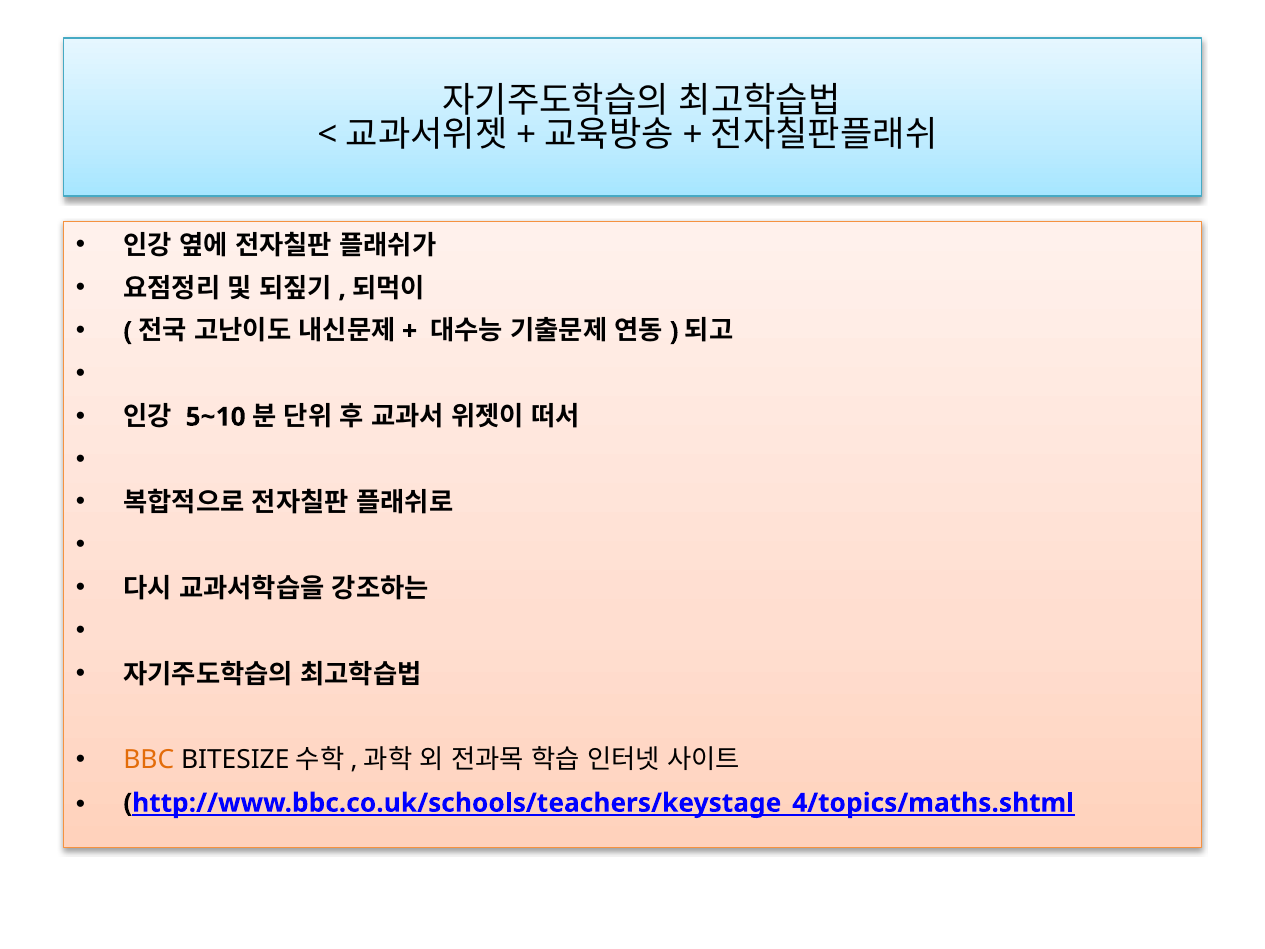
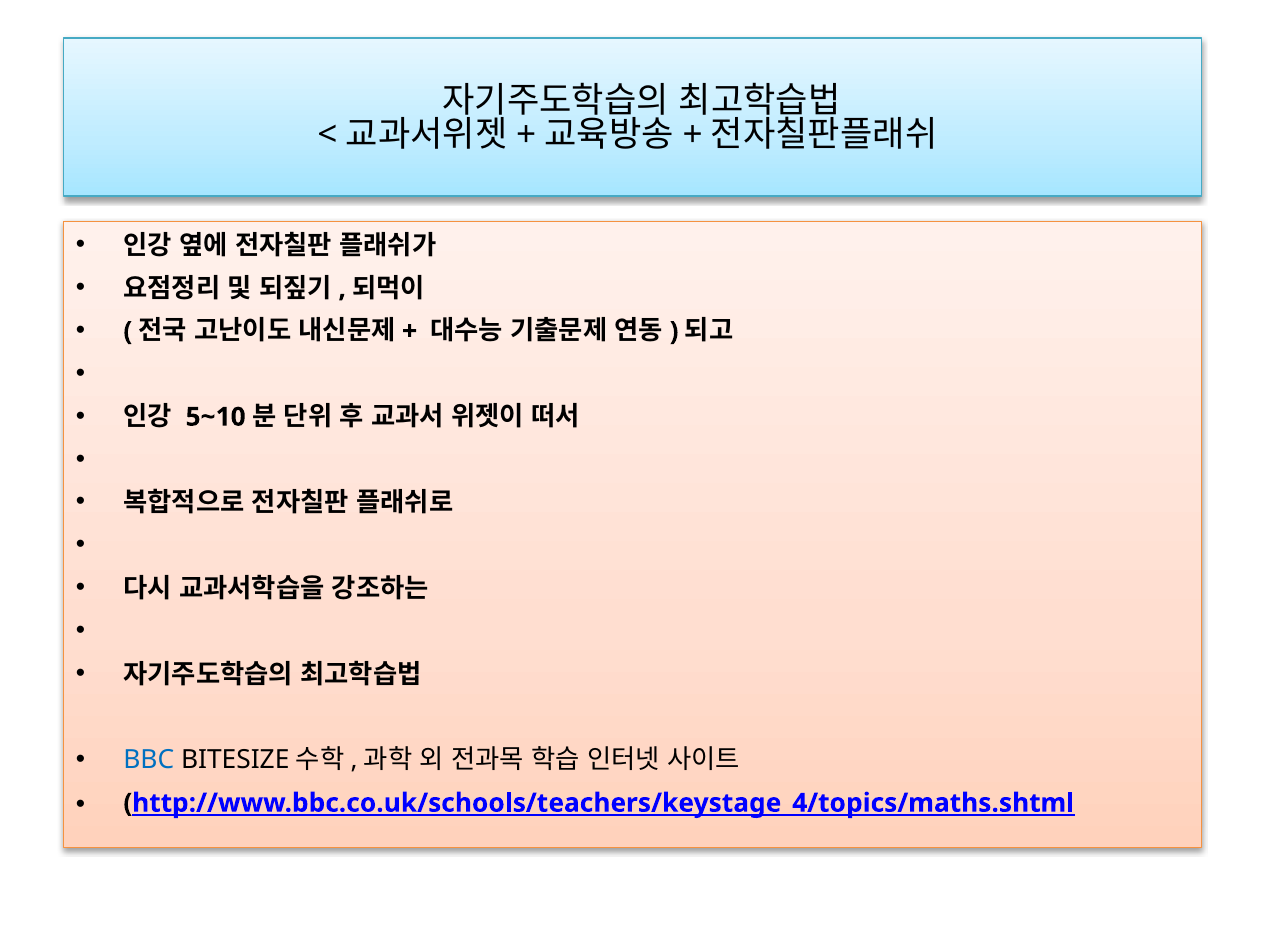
BBC colour: orange -> blue
